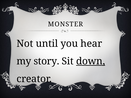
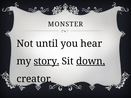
story underline: none -> present
